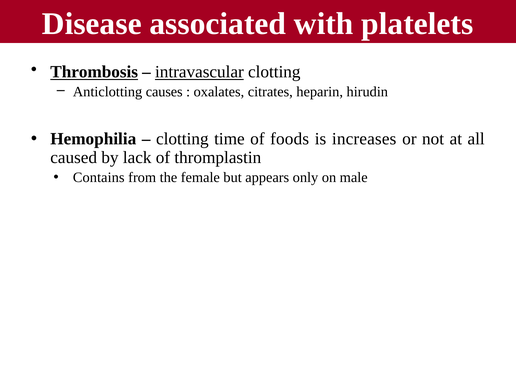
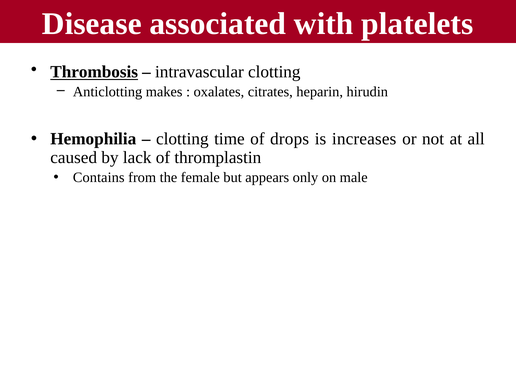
intravascular underline: present -> none
causes: causes -> makes
foods: foods -> drops
